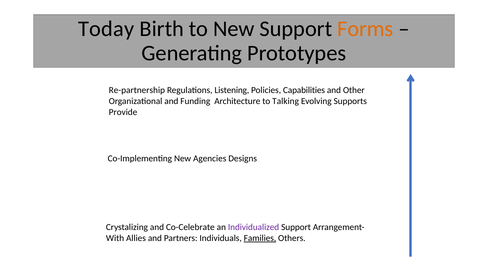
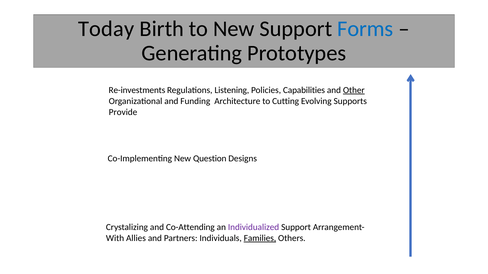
Forms colour: orange -> blue
Re-partnership: Re-partnership -> Re-investments
Other underline: none -> present
Talking: Talking -> Cutting
Agencies: Agencies -> Question
Co-Celebrate: Co-Celebrate -> Co-Attending
